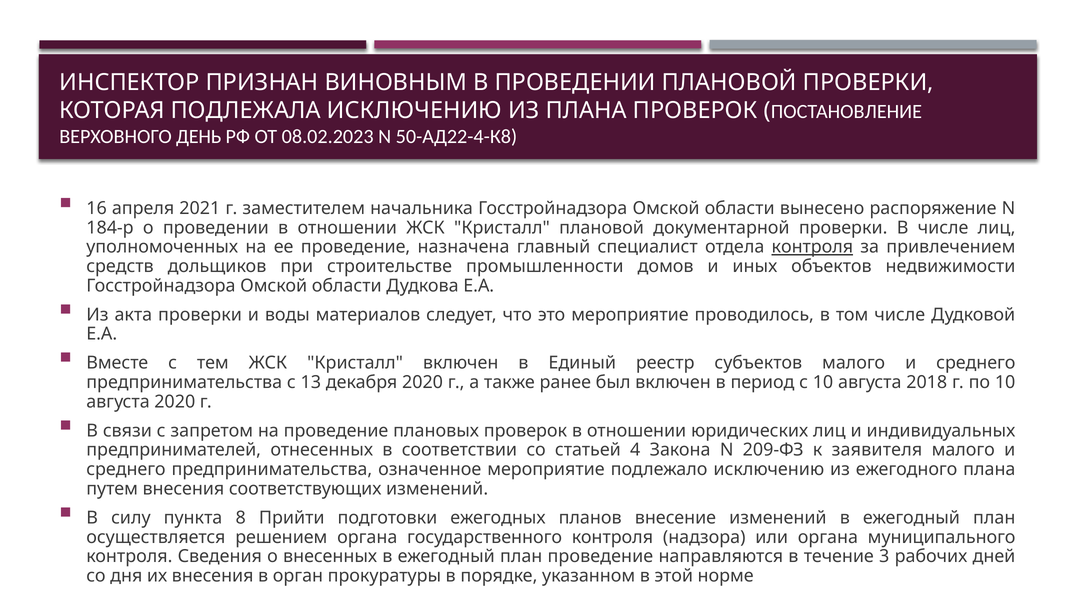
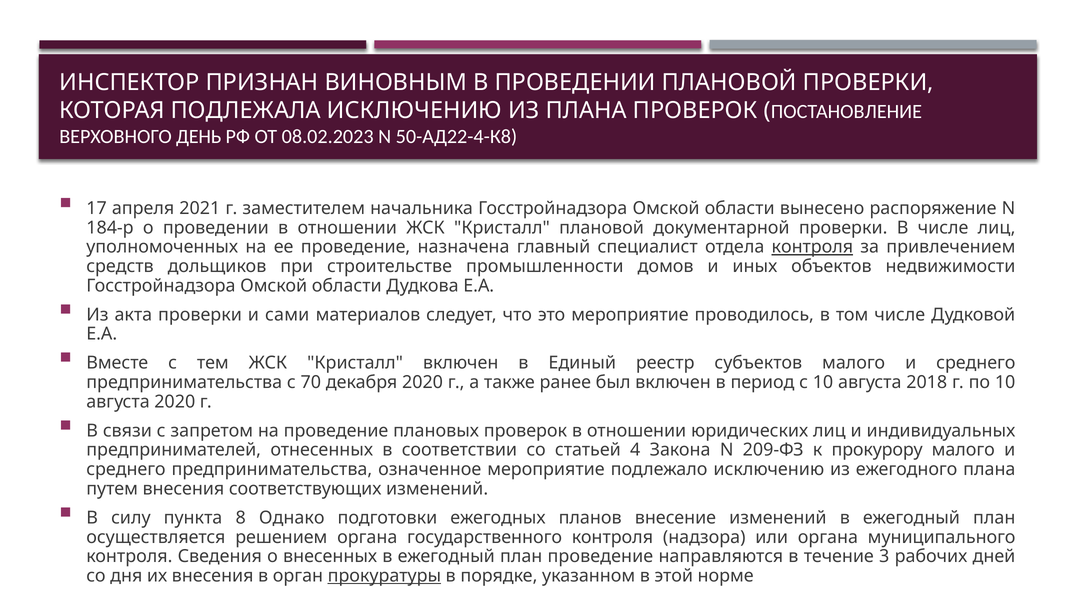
16: 16 -> 17
воды: воды -> сами
13: 13 -> 70
заявителя: заявителя -> прокурору
Прийти: Прийти -> Однако
прокуратуры underline: none -> present
